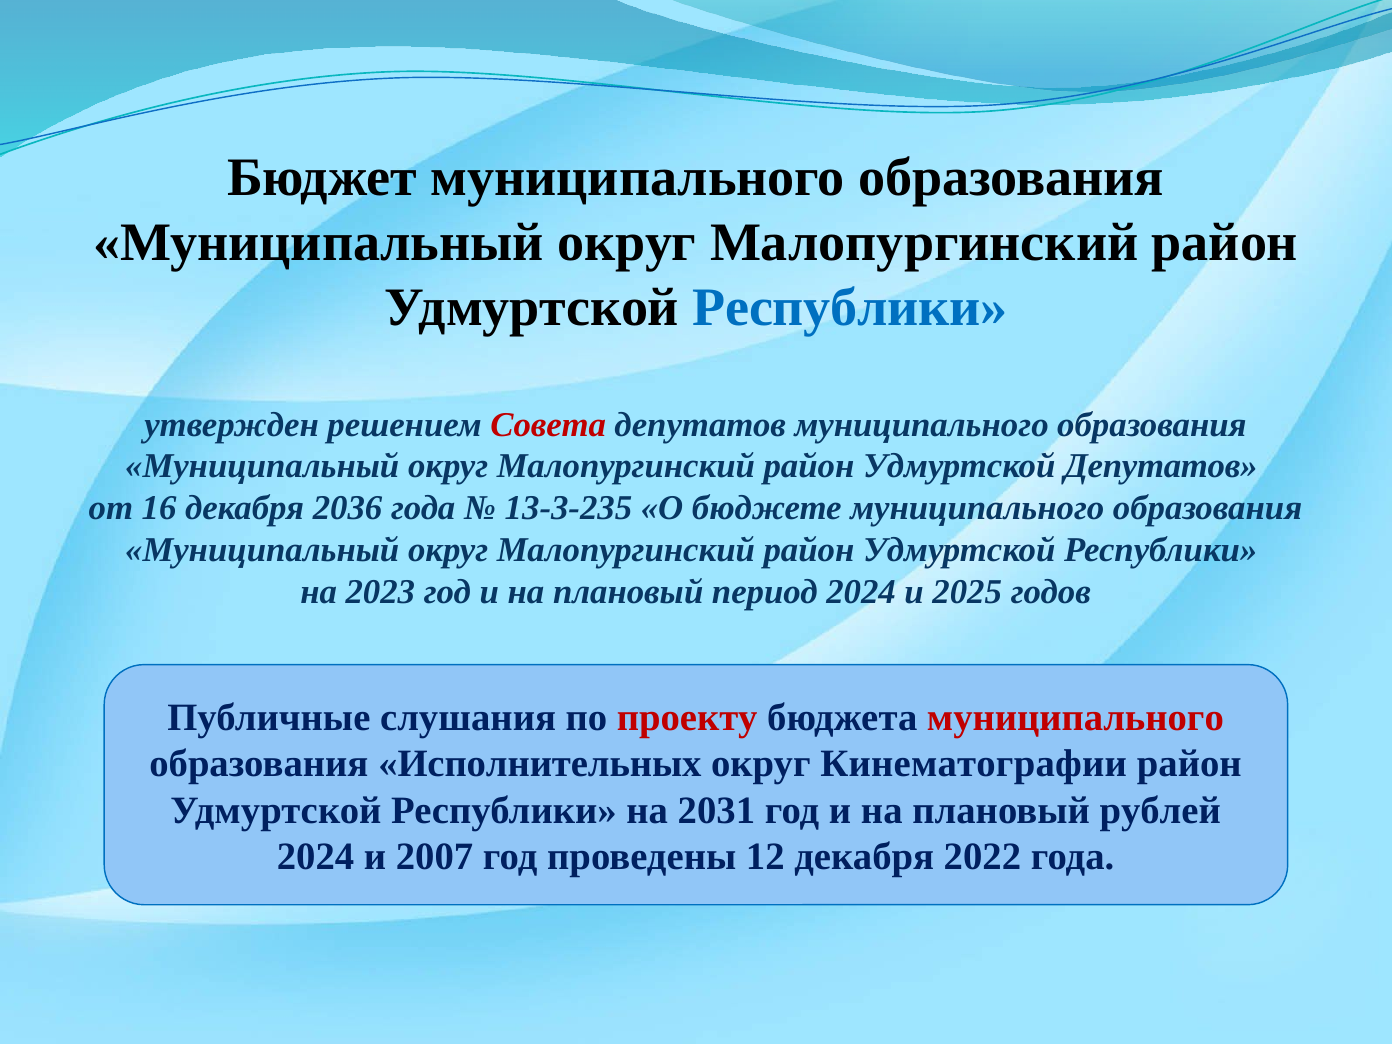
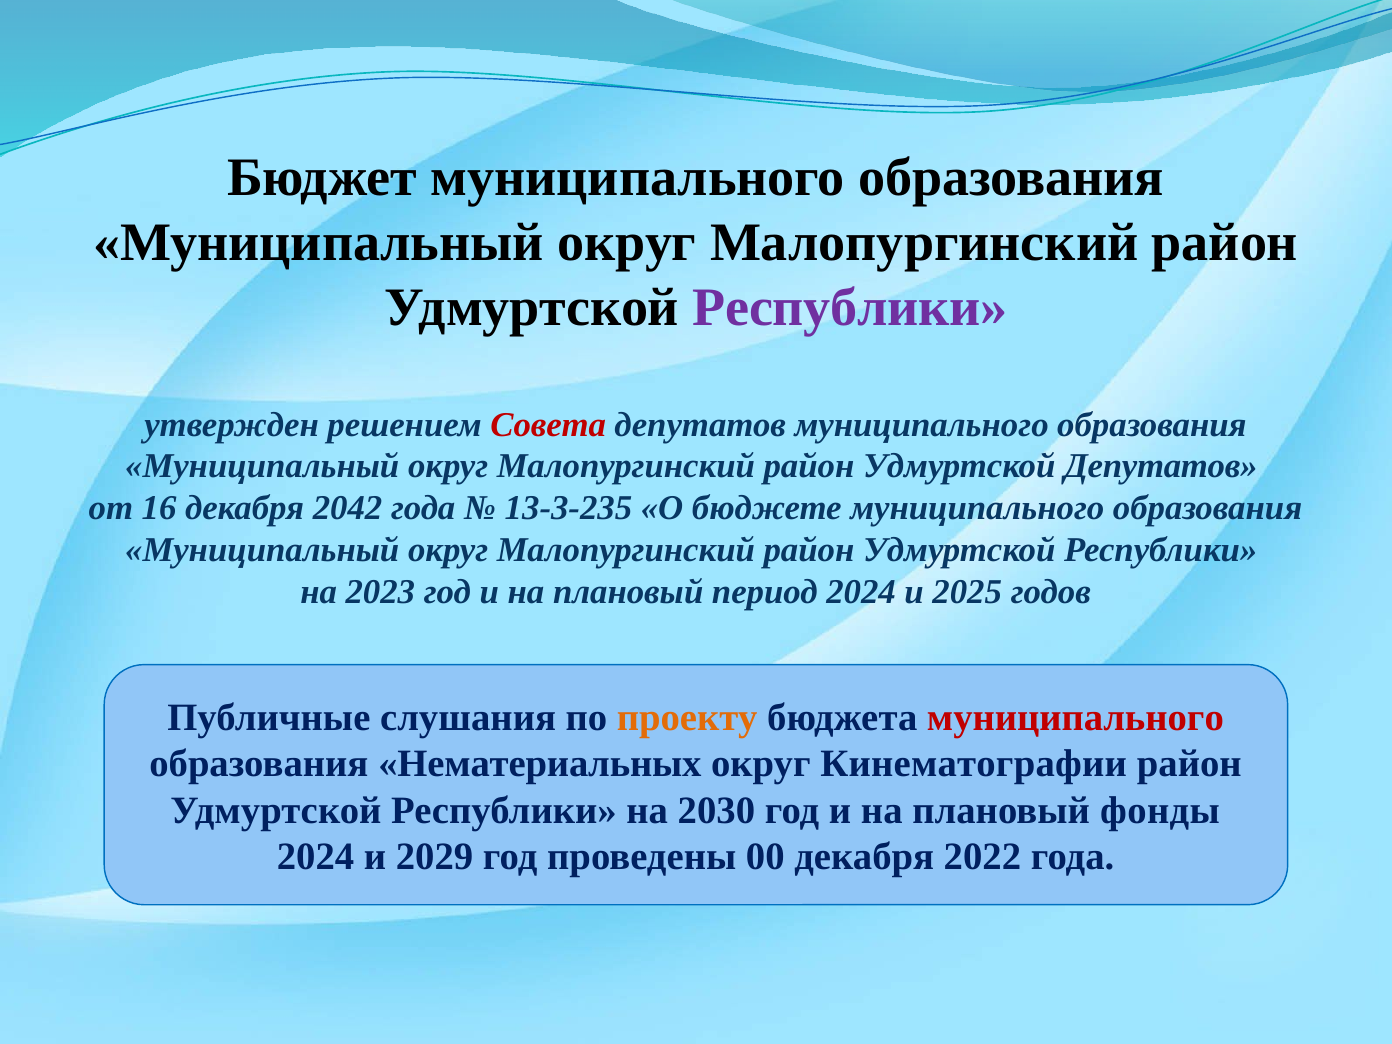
Республики at (850, 308) colour: blue -> purple
2036: 2036 -> 2042
проекту colour: red -> orange
Исполнительных: Исполнительных -> Нематериальных
2031: 2031 -> 2030
рублей: рублей -> фонды
2007: 2007 -> 2029
12: 12 -> 00
